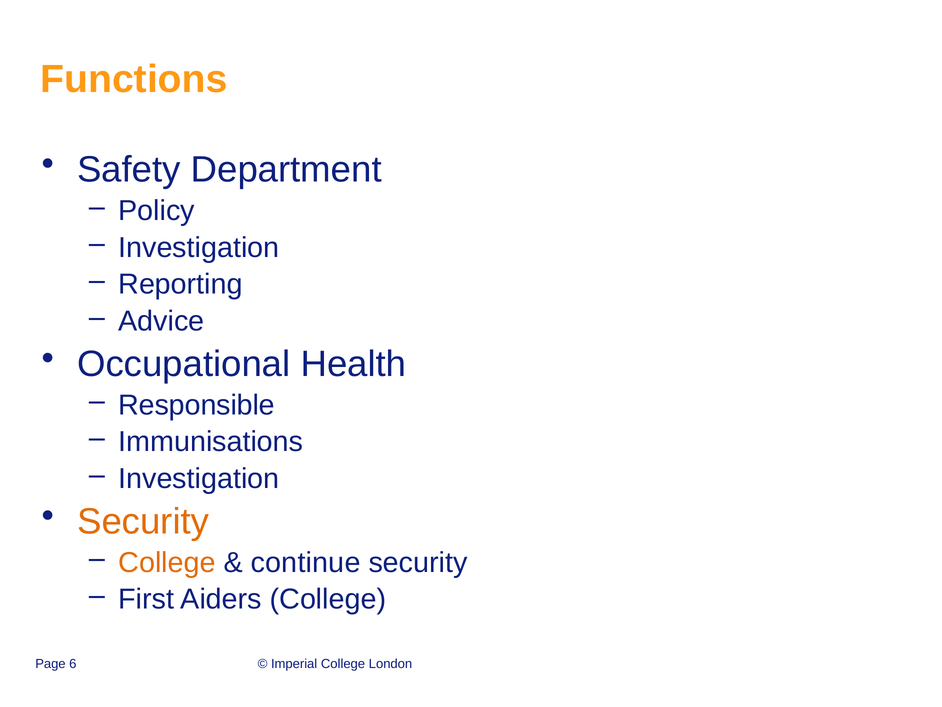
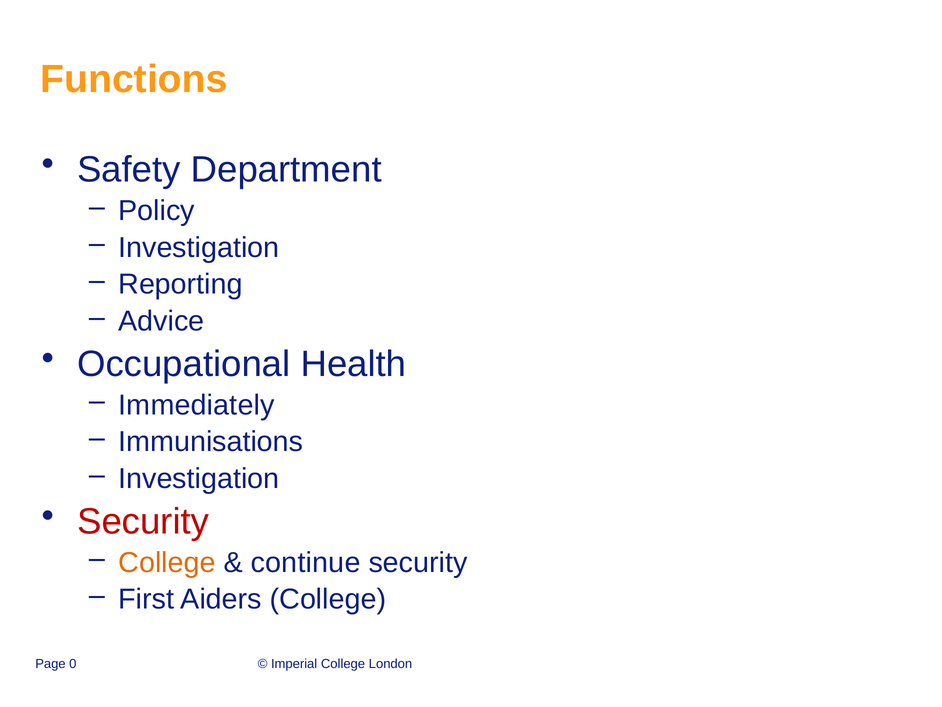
Responsible: Responsible -> Immediately
Security at (143, 521) colour: orange -> red
6: 6 -> 0
